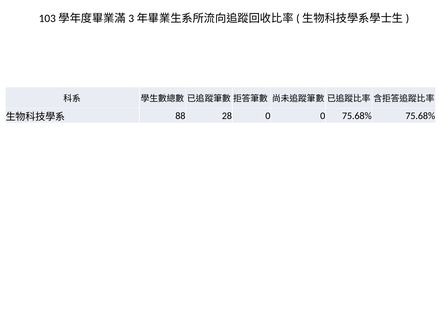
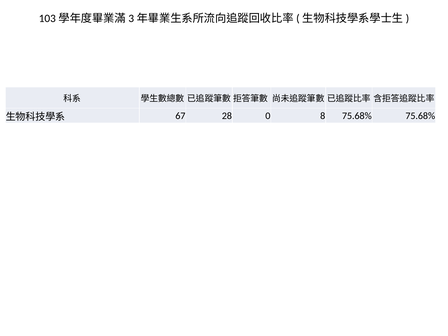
88: 88 -> 67
0 0: 0 -> 8
